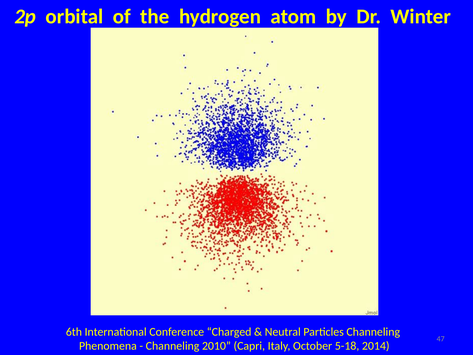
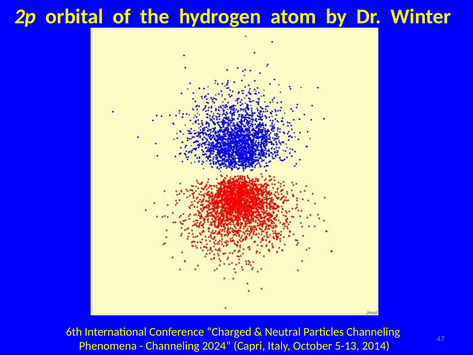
2010: 2010 -> 2024
5-18: 5-18 -> 5-13
